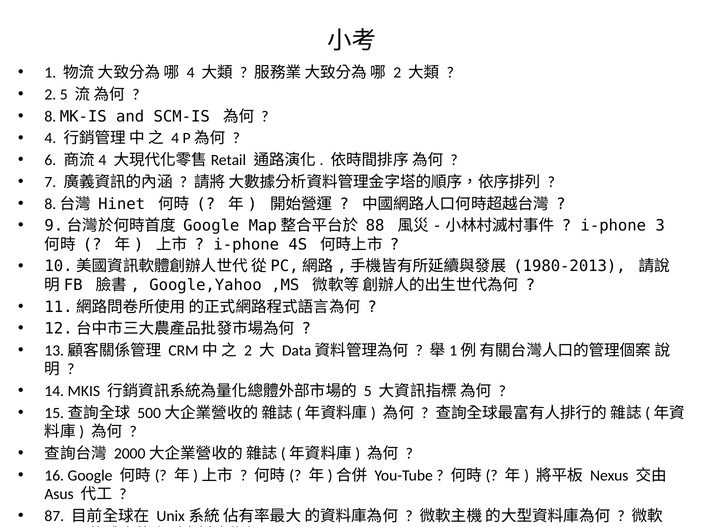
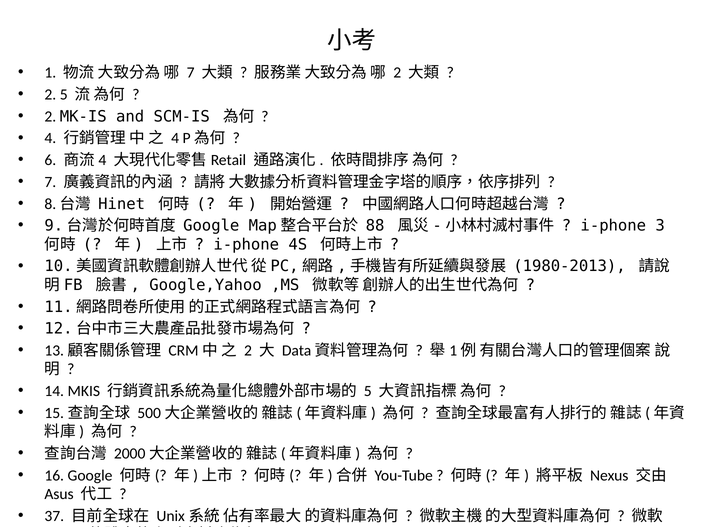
4 at (191, 73): 4 -> 7
8 at (50, 116): 8 -> 2
87: 87 -> 37
